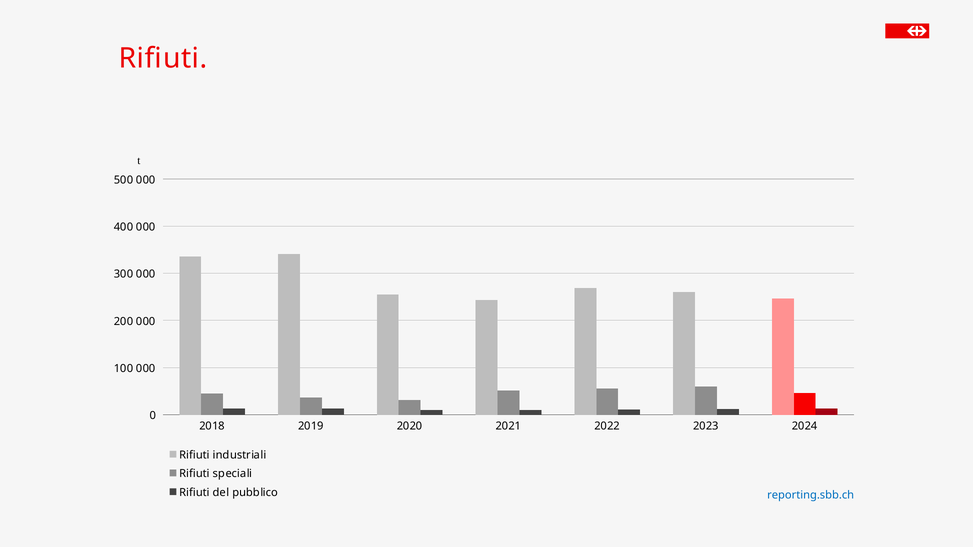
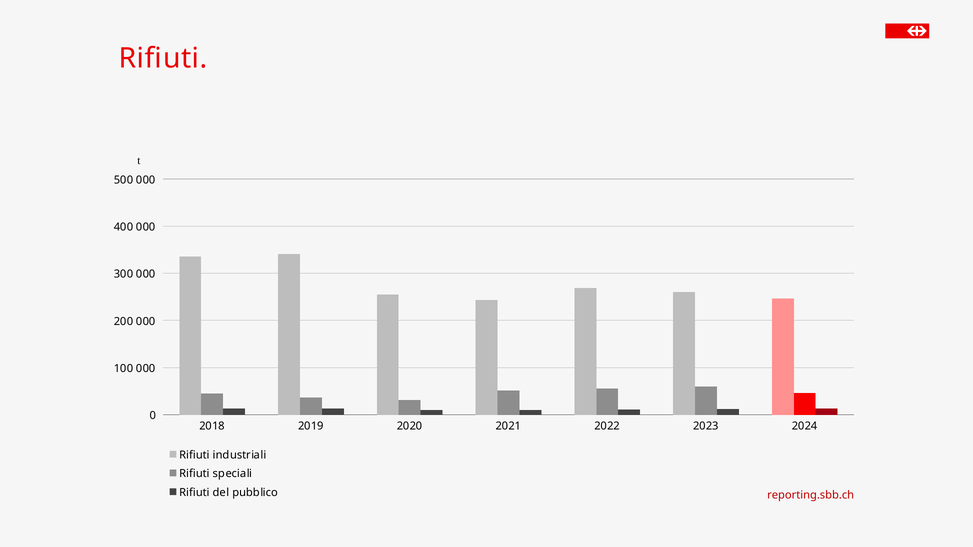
reporting.sbb.ch colour: blue -> red
